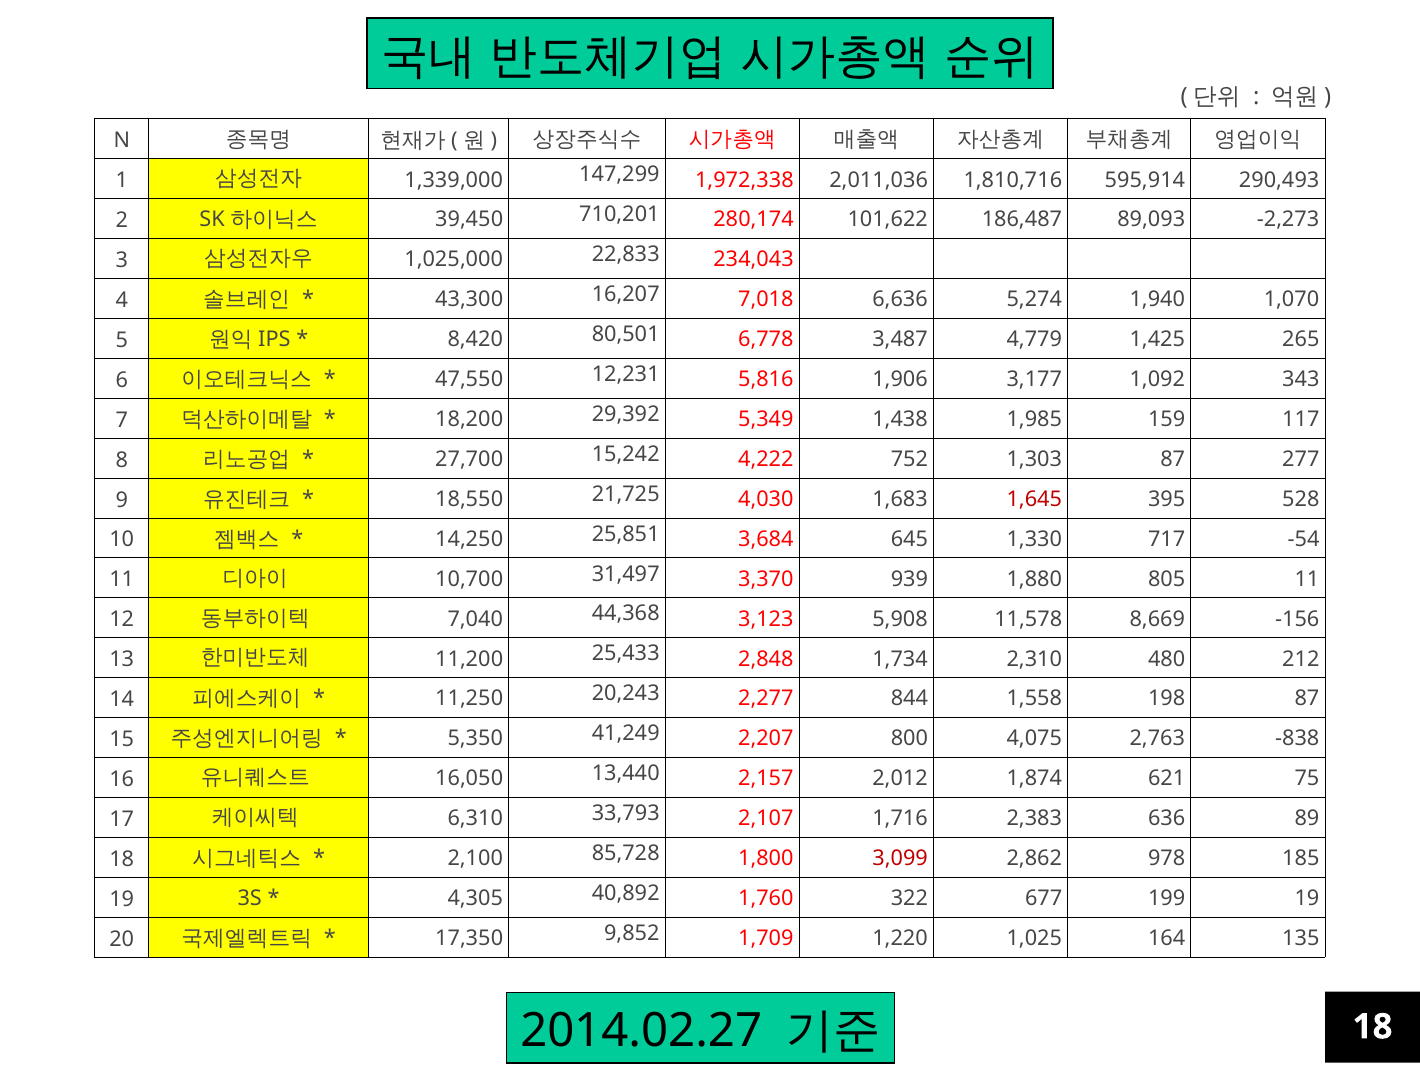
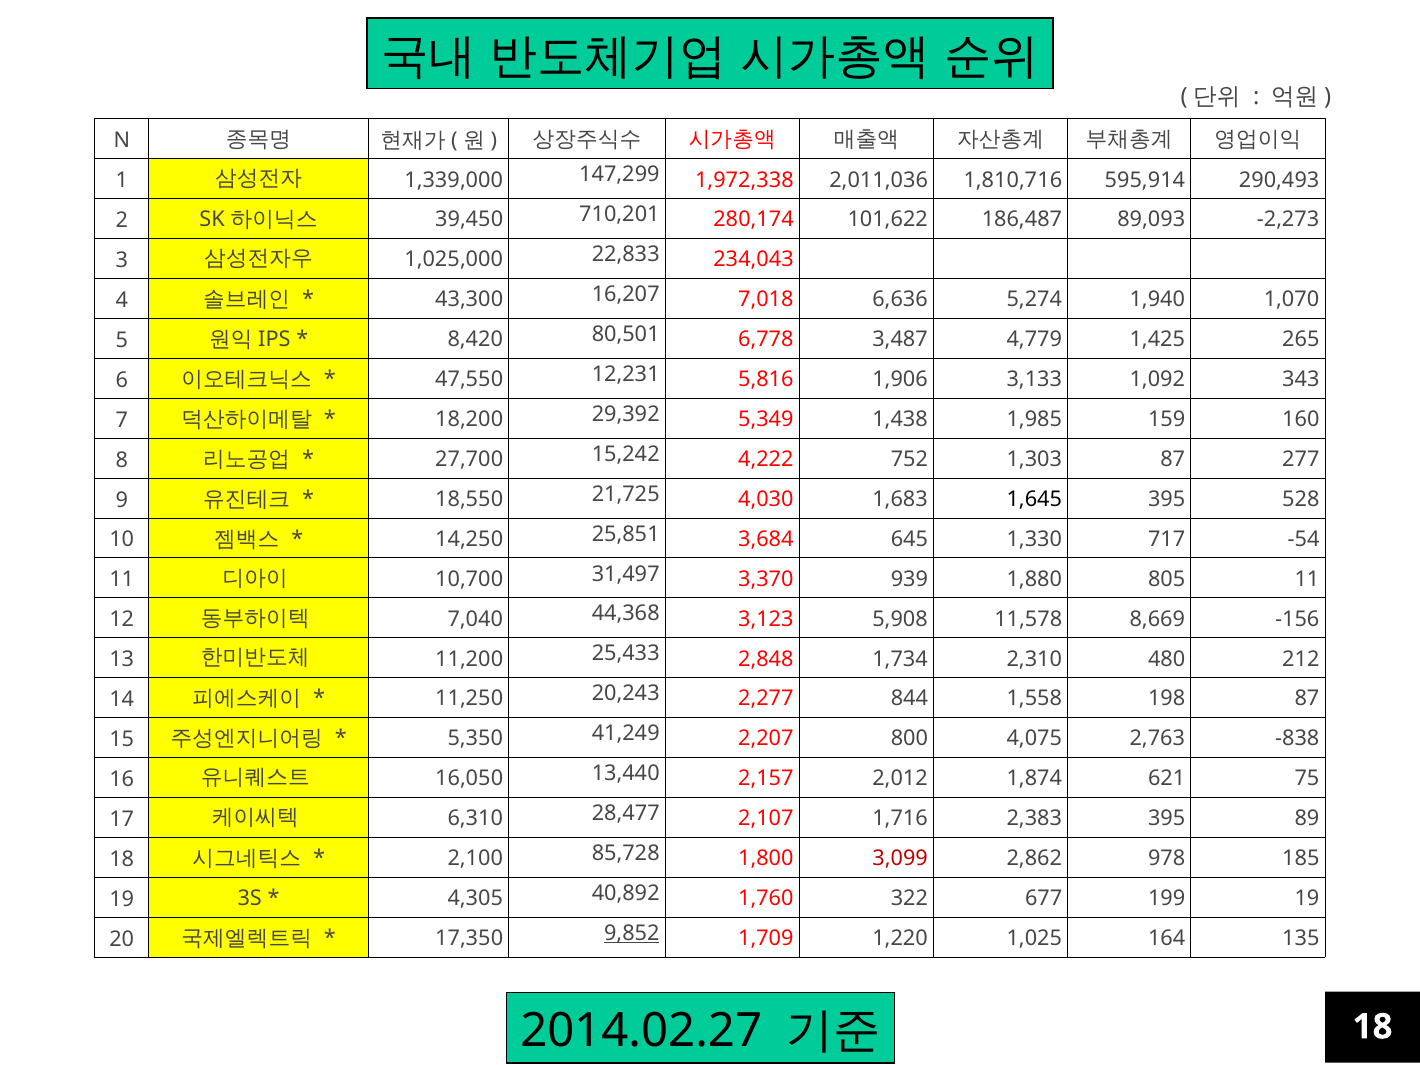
3,177: 3,177 -> 3,133
117: 117 -> 160
1,645 colour: red -> black
33,793: 33,793 -> 28,477
2,383 636: 636 -> 395
9,852 underline: none -> present
